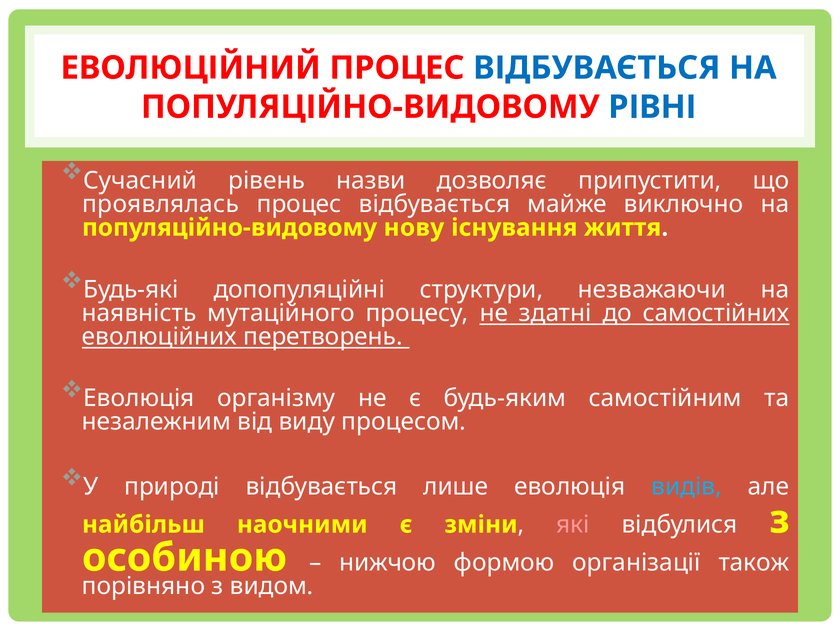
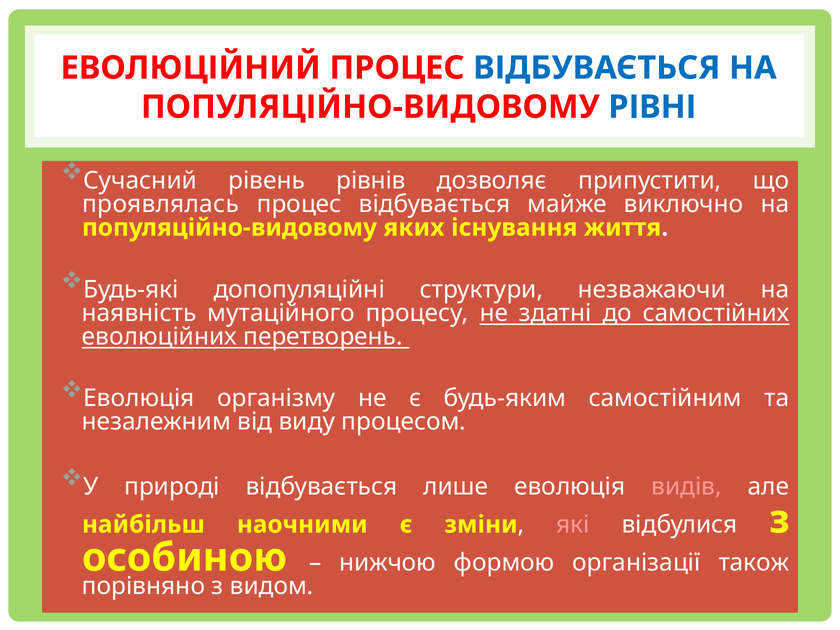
назви: назви -> рівнів
нову: нову -> яких
видів colour: light blue -> pink
